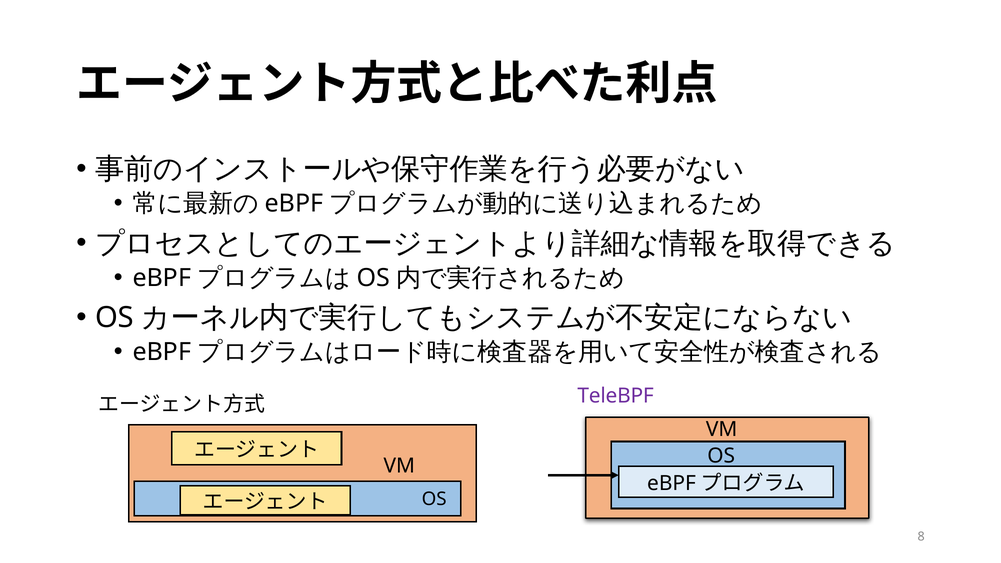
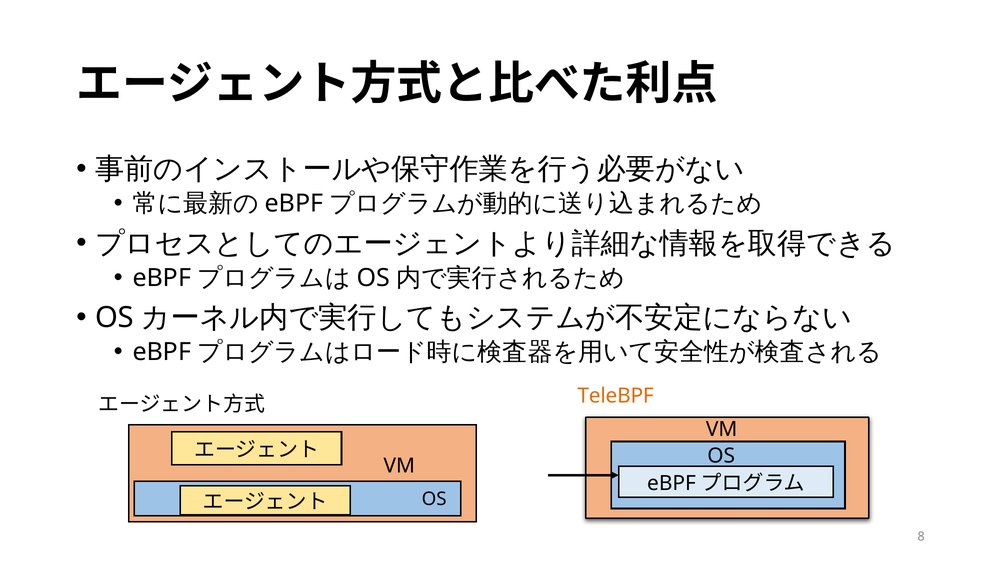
TeleBPF colour: purple -> orange
